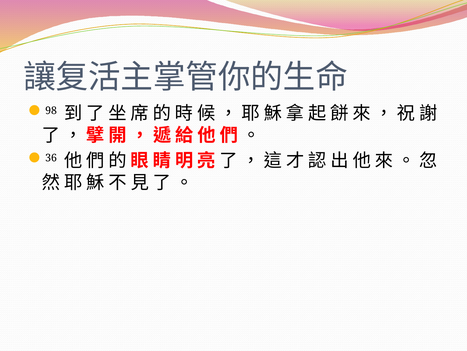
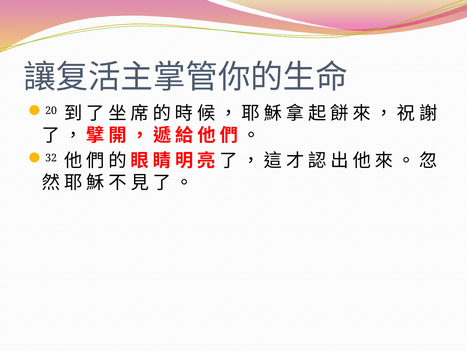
98: 98 -> 20
36: 36 -> 32
